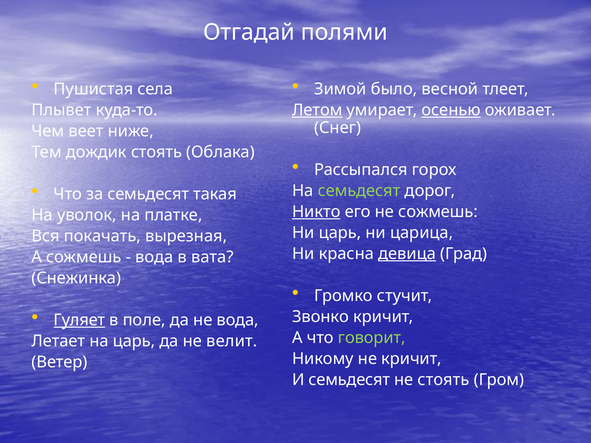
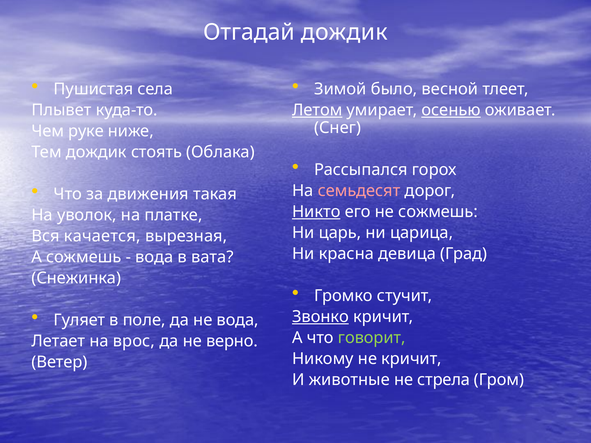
Отгадай полями: полями -> дождик
веет: веет -> руке
за семьдесят: семьдесят -> движения
семьдесят at (359, 191) colour: light green -> pink
покачать: покачать -> качается
девица underline: present -> none
Гуляет underline: present -> none
Звонко underline: none -> present
на царь: царь -> врос
велит: велит -> верно
И семьдесят: семьдесят -> животные
не стоять: стоять -> стрела
